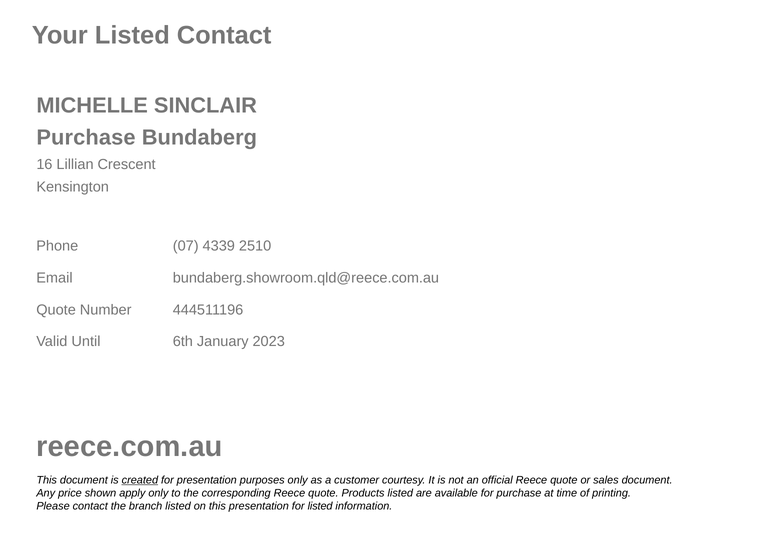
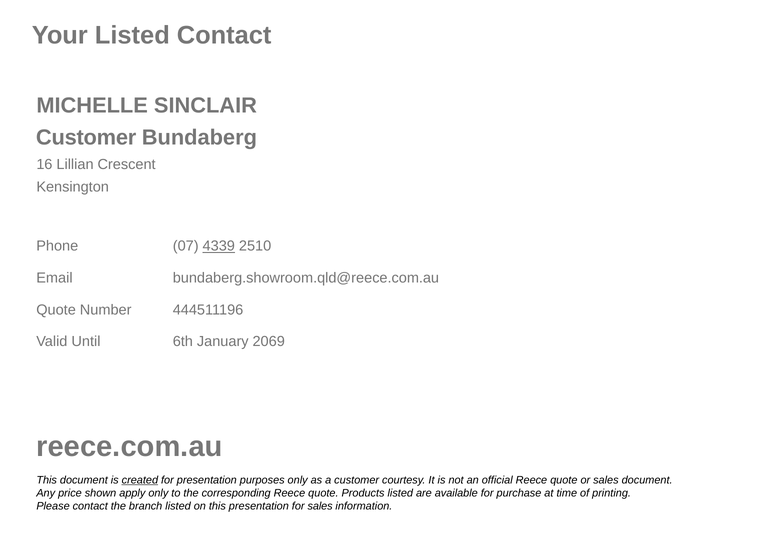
Purchase at (86, 137): Purchase -> Customer
4339 underline: none -> present
2023: 2023 -> 2069
for listed: listed -> sales
